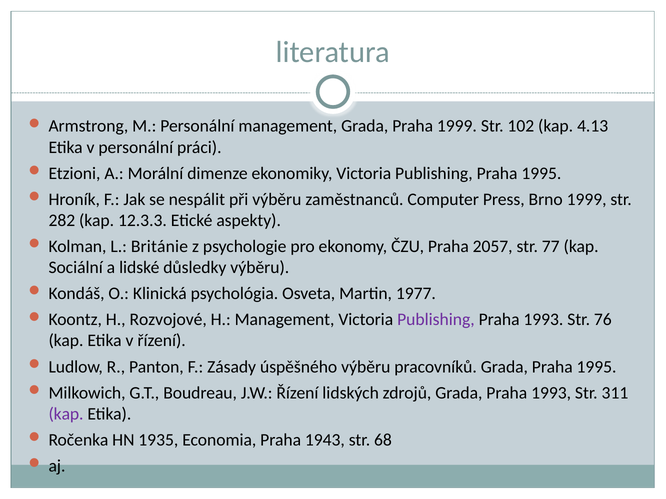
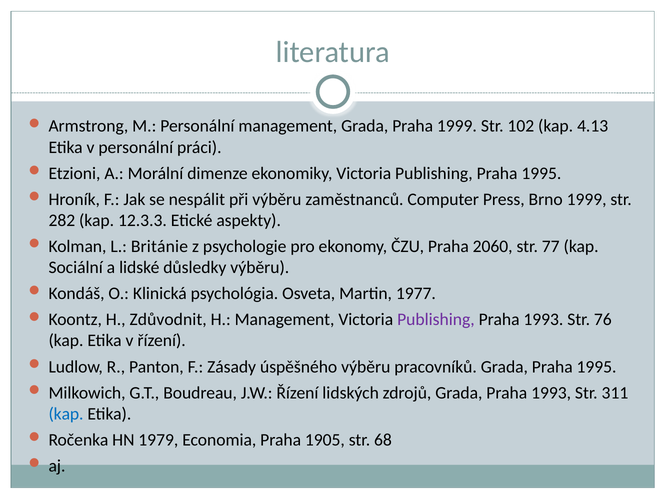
2057: 2057 -> 2060
Rozvojové: Rozvojové -> Zdůvodnit
kap at (66, 414) colour: purple -> blue
1935: 1935 -> 1979
1943: 1943 -> 1905
